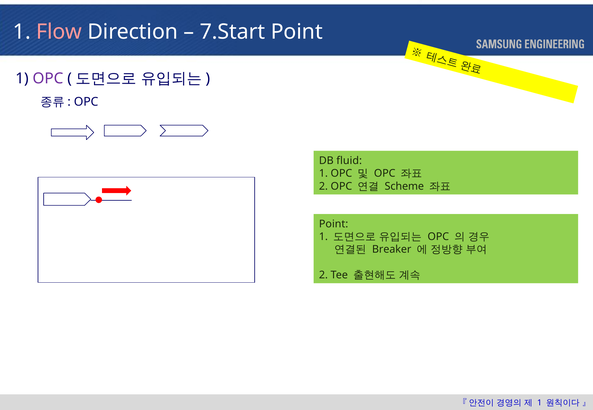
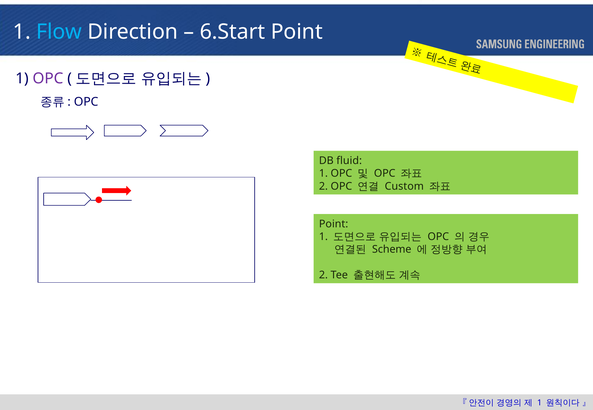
Flow colour: pink -> light blue
7.Start: 7.Start -> 6.Start
Scheme: Scheme -> Custom
Breaker: Breaker -> Scheme
